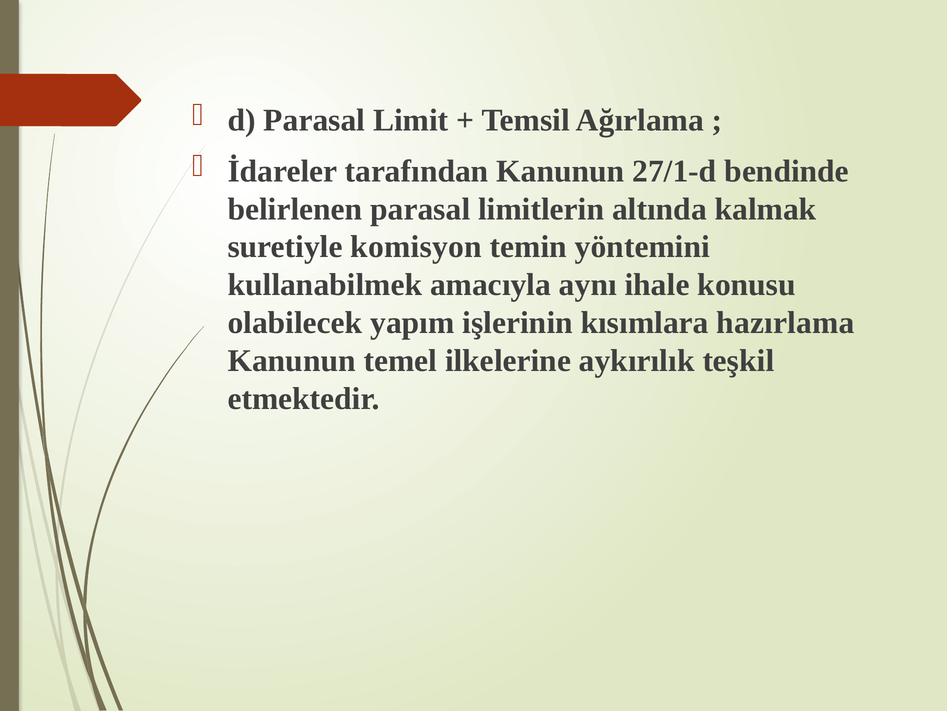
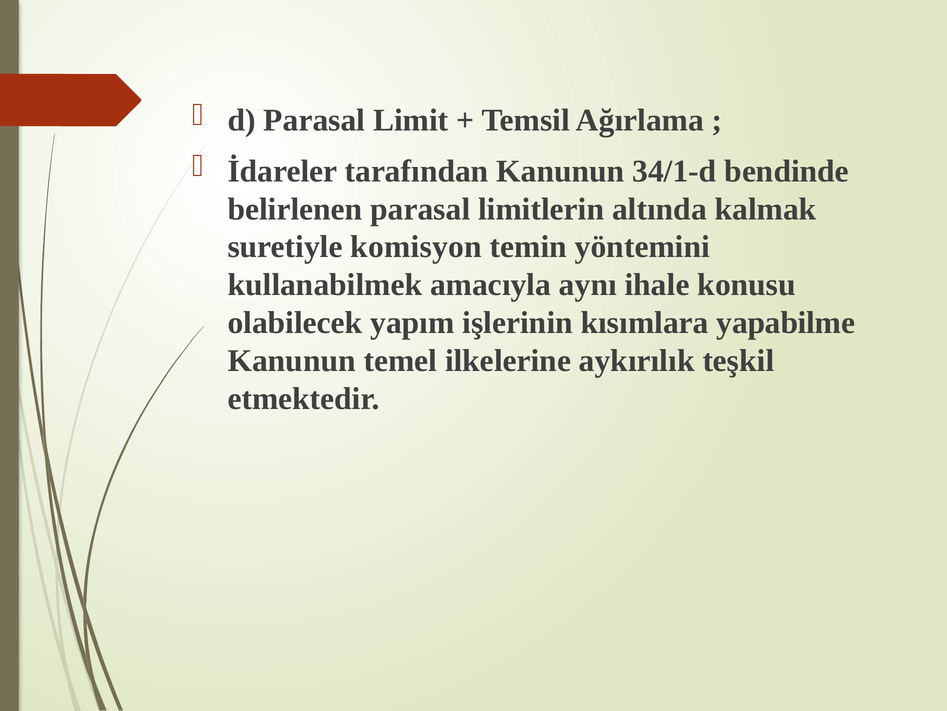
27/1-d: 27/1-d -> 34/1-d
hazırlama: hazırlama -> yapabilme
